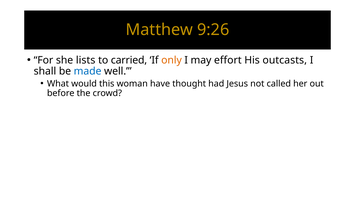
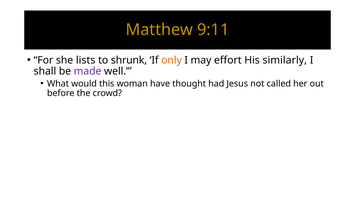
9:26: 9:26 -> 9:11
carried: carried -> shrunk
outcasts: outcasts -> similarly
made colour: blue -> purple
